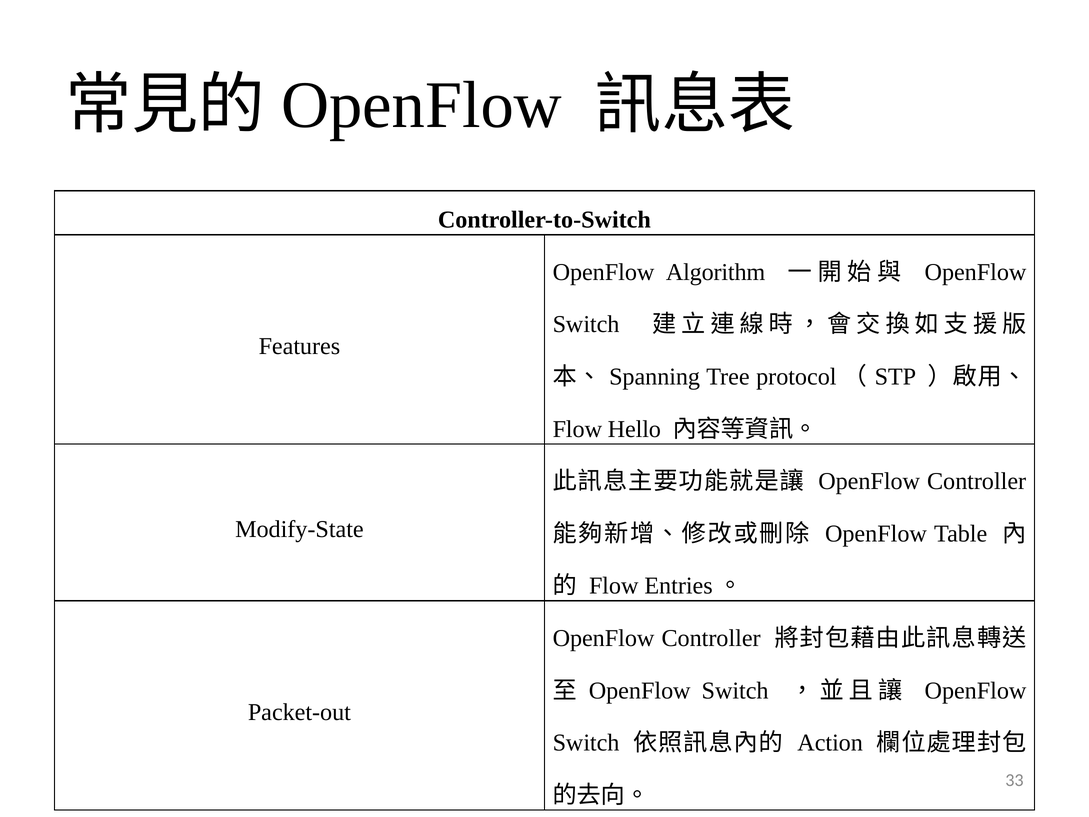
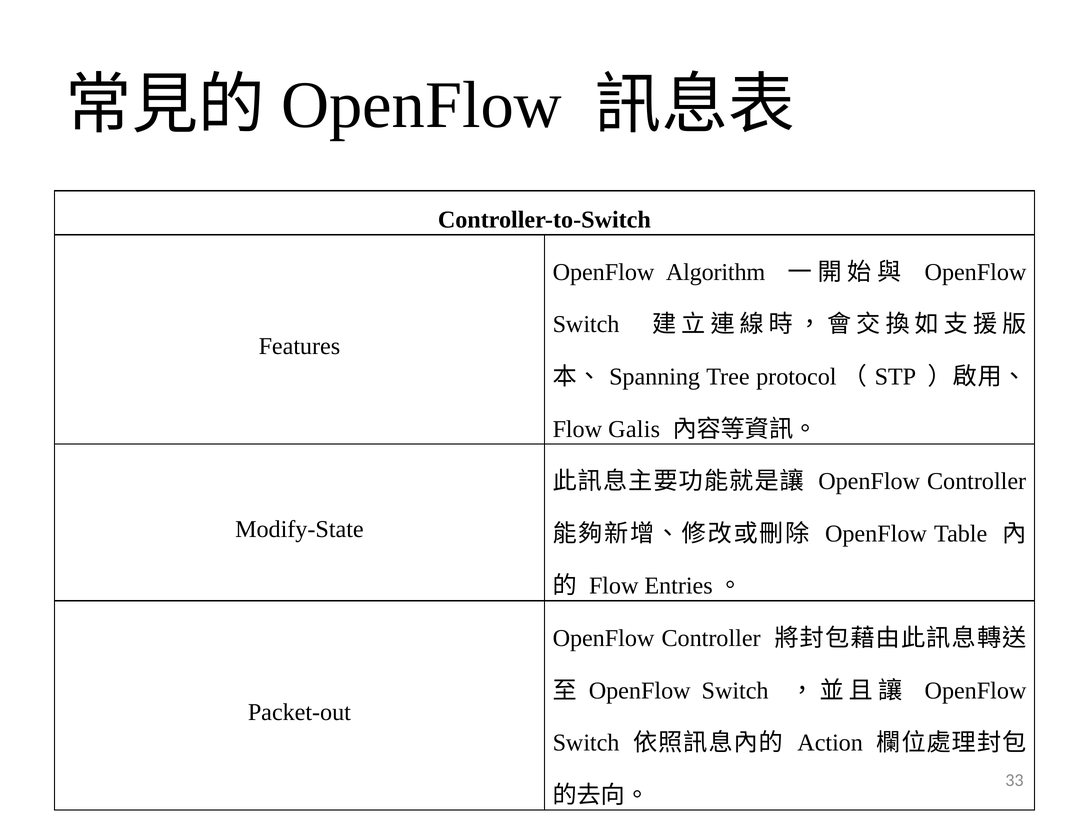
Hello: Hello -> Galis
